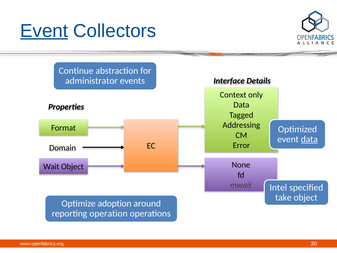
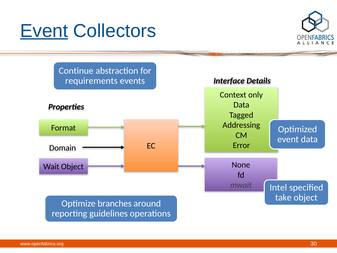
administrator: administrator -> requirements
data at (309, 139) underline: present -> none
adoption: adoption -> branches
operation: operation -> guidelines
